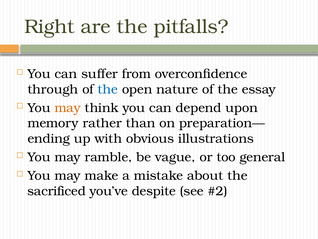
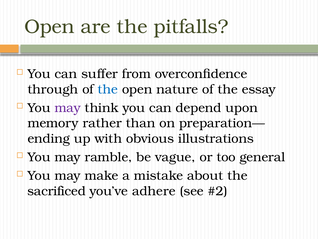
Right at (49, 27): Right -> Open
may at (68, 108) colour: orange -> purple
despite: despite -> adhere
